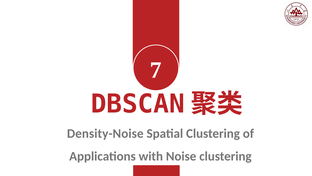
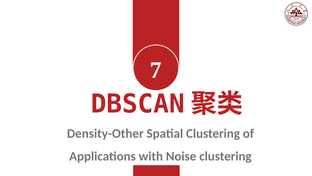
Density-Noise: Density-Noise -> Density-Other
